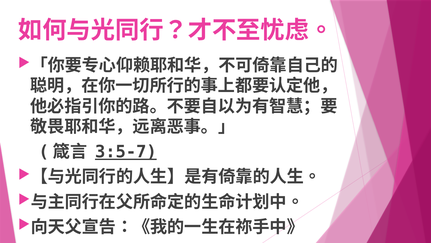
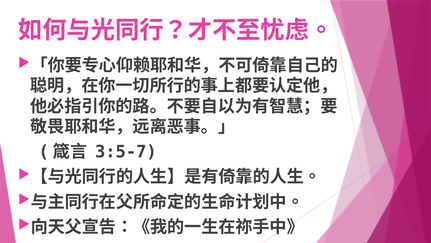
3:5-7 underline: present -> none
